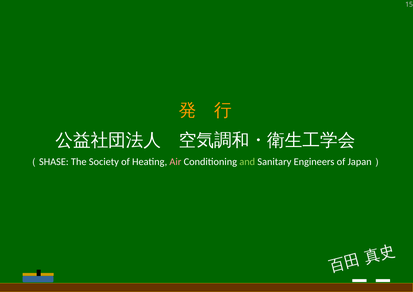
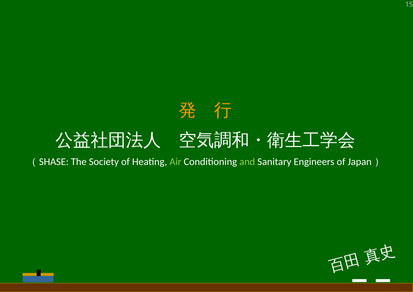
Air colour: pink -> light green
